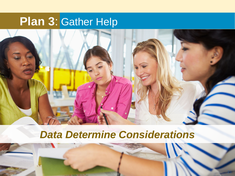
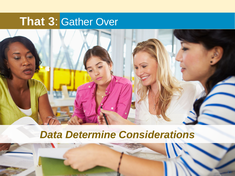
Plan: Plan -> That
Help: Help -> Over
